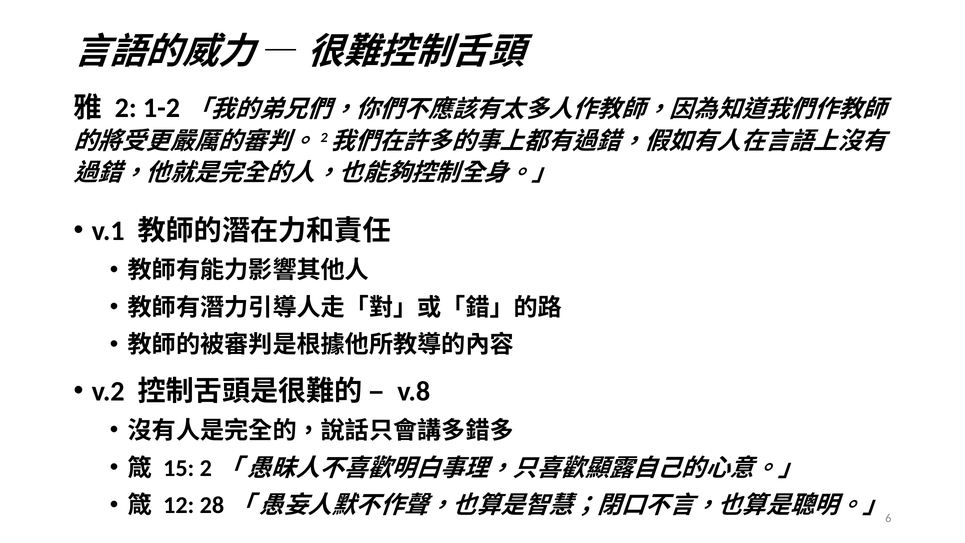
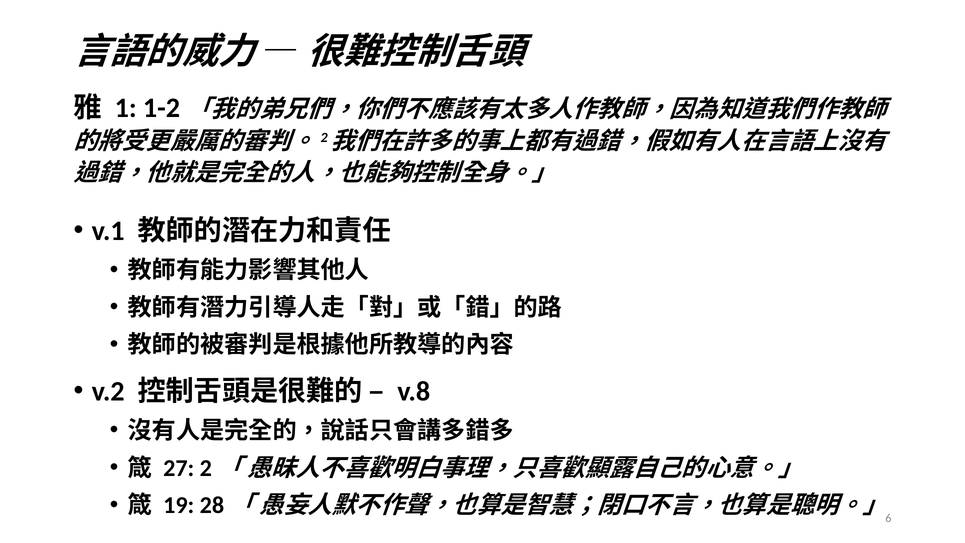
2: 2 -> 1
15: 15 -> 27
12: 12 -> 19
